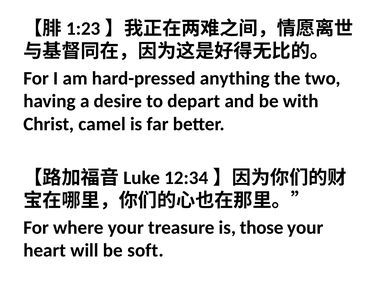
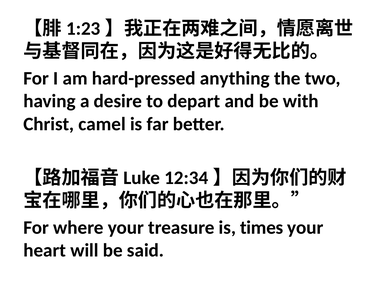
those: those -> times
soft: soft -> said
